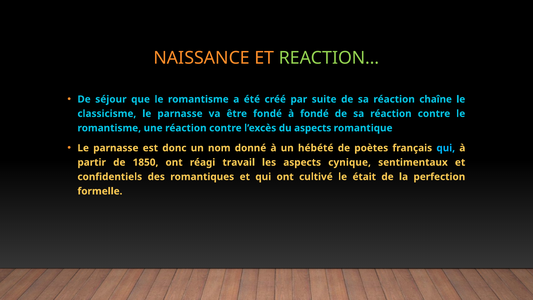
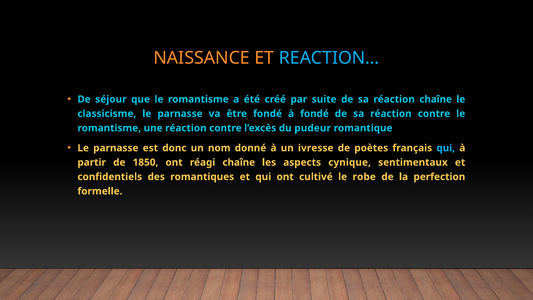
REACTION… colour: light green -> light blue
du aspects: aspects -> pudeur
hébété: hébété -> ivresse
réagi travail: travail -> chaîne
était: était -> robe
